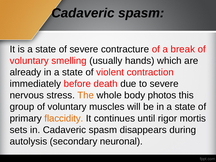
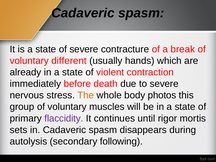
smelling: smelling -> different
flaccidity colour: orange -> purple
neuronal: neuronal -> following
